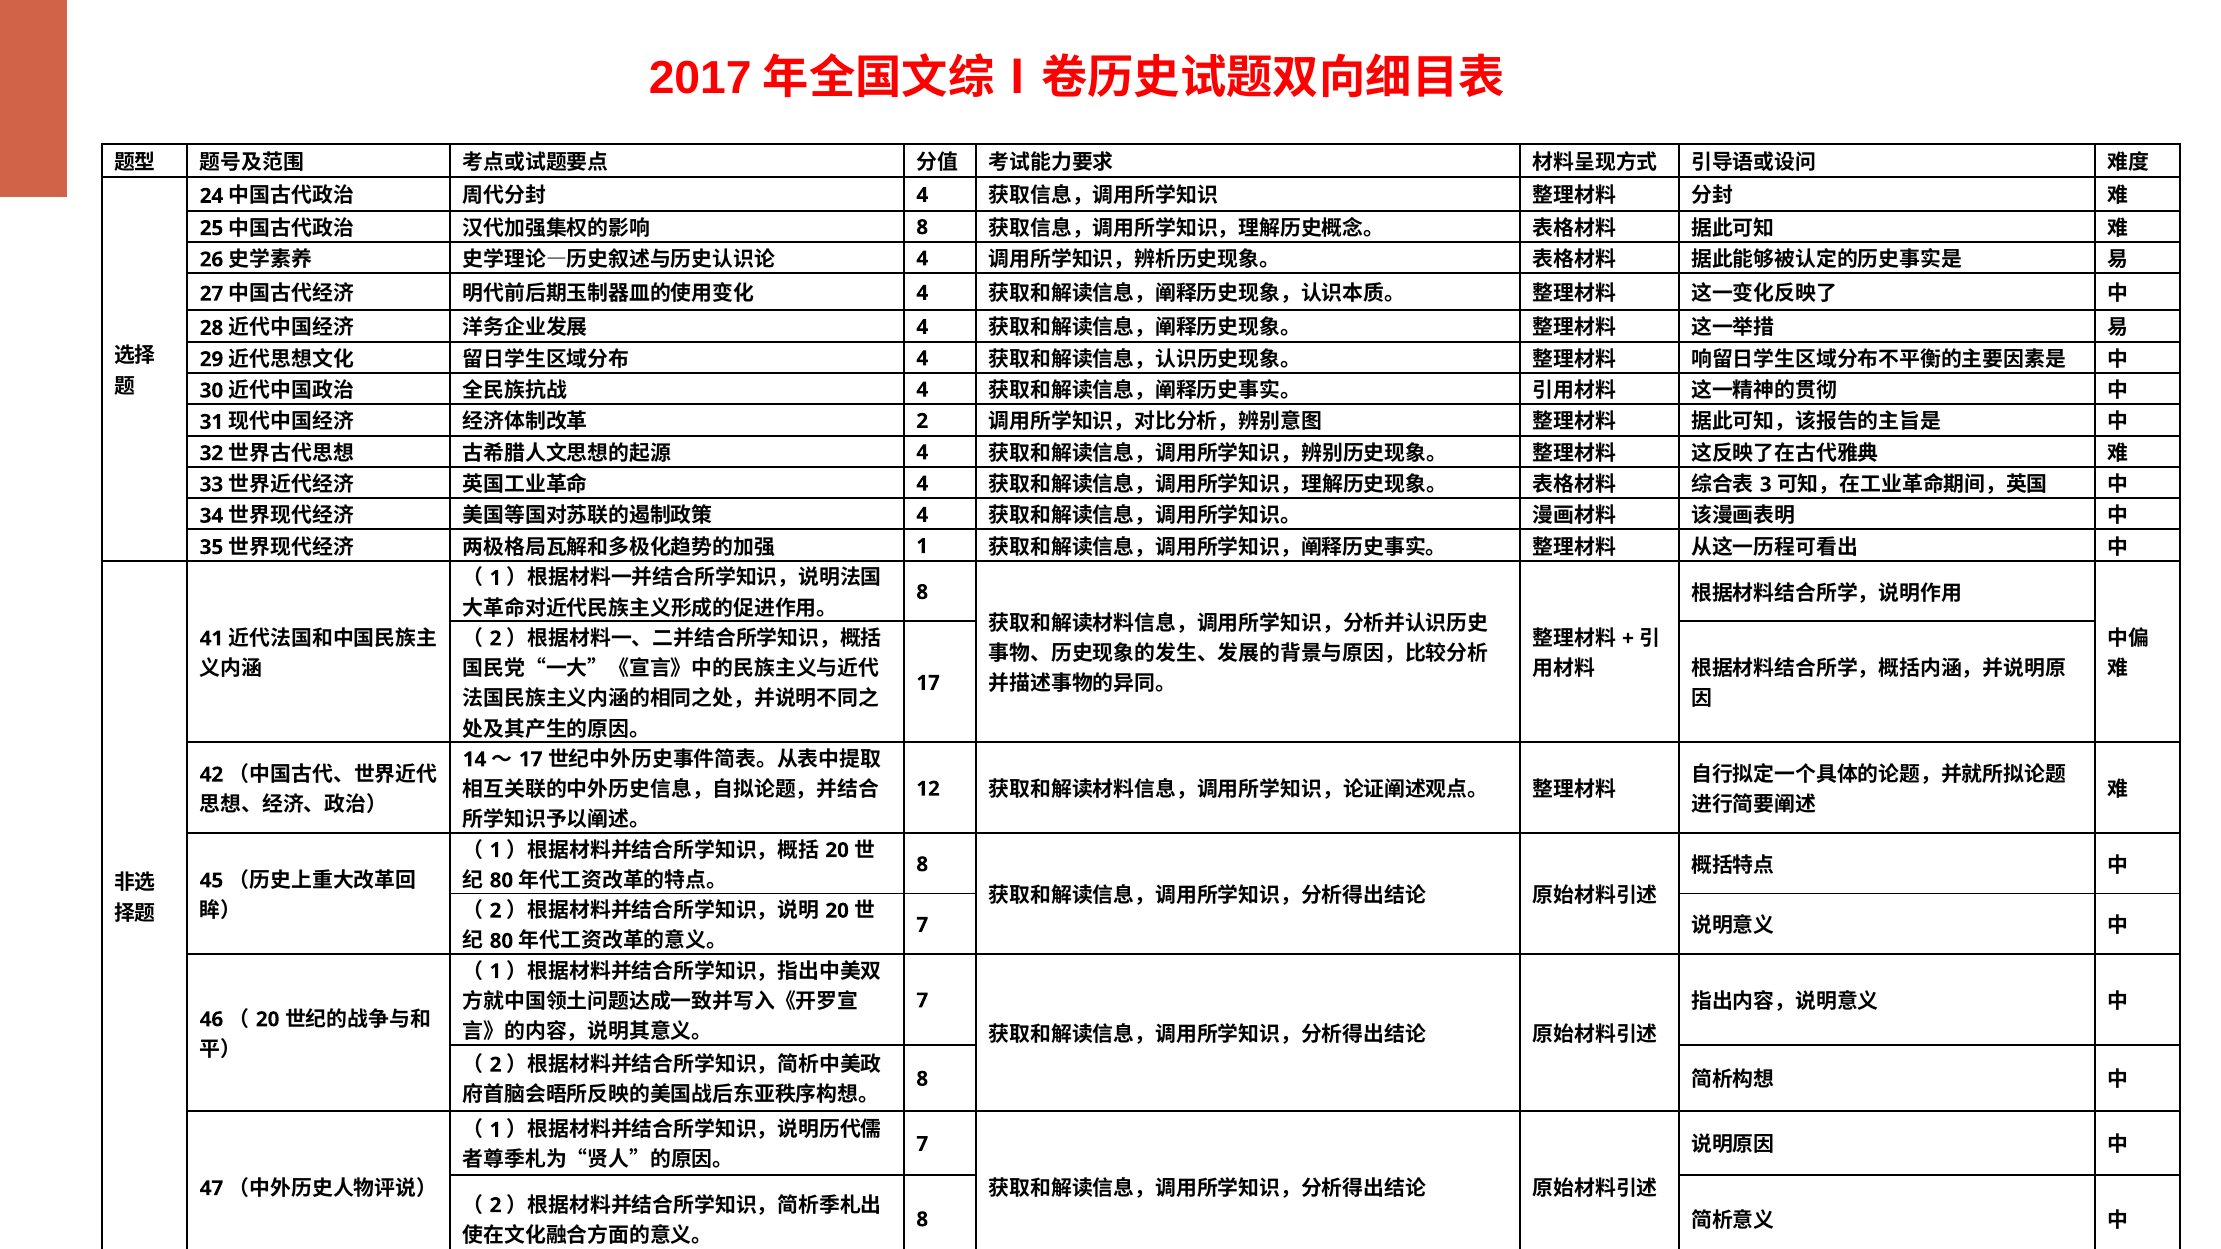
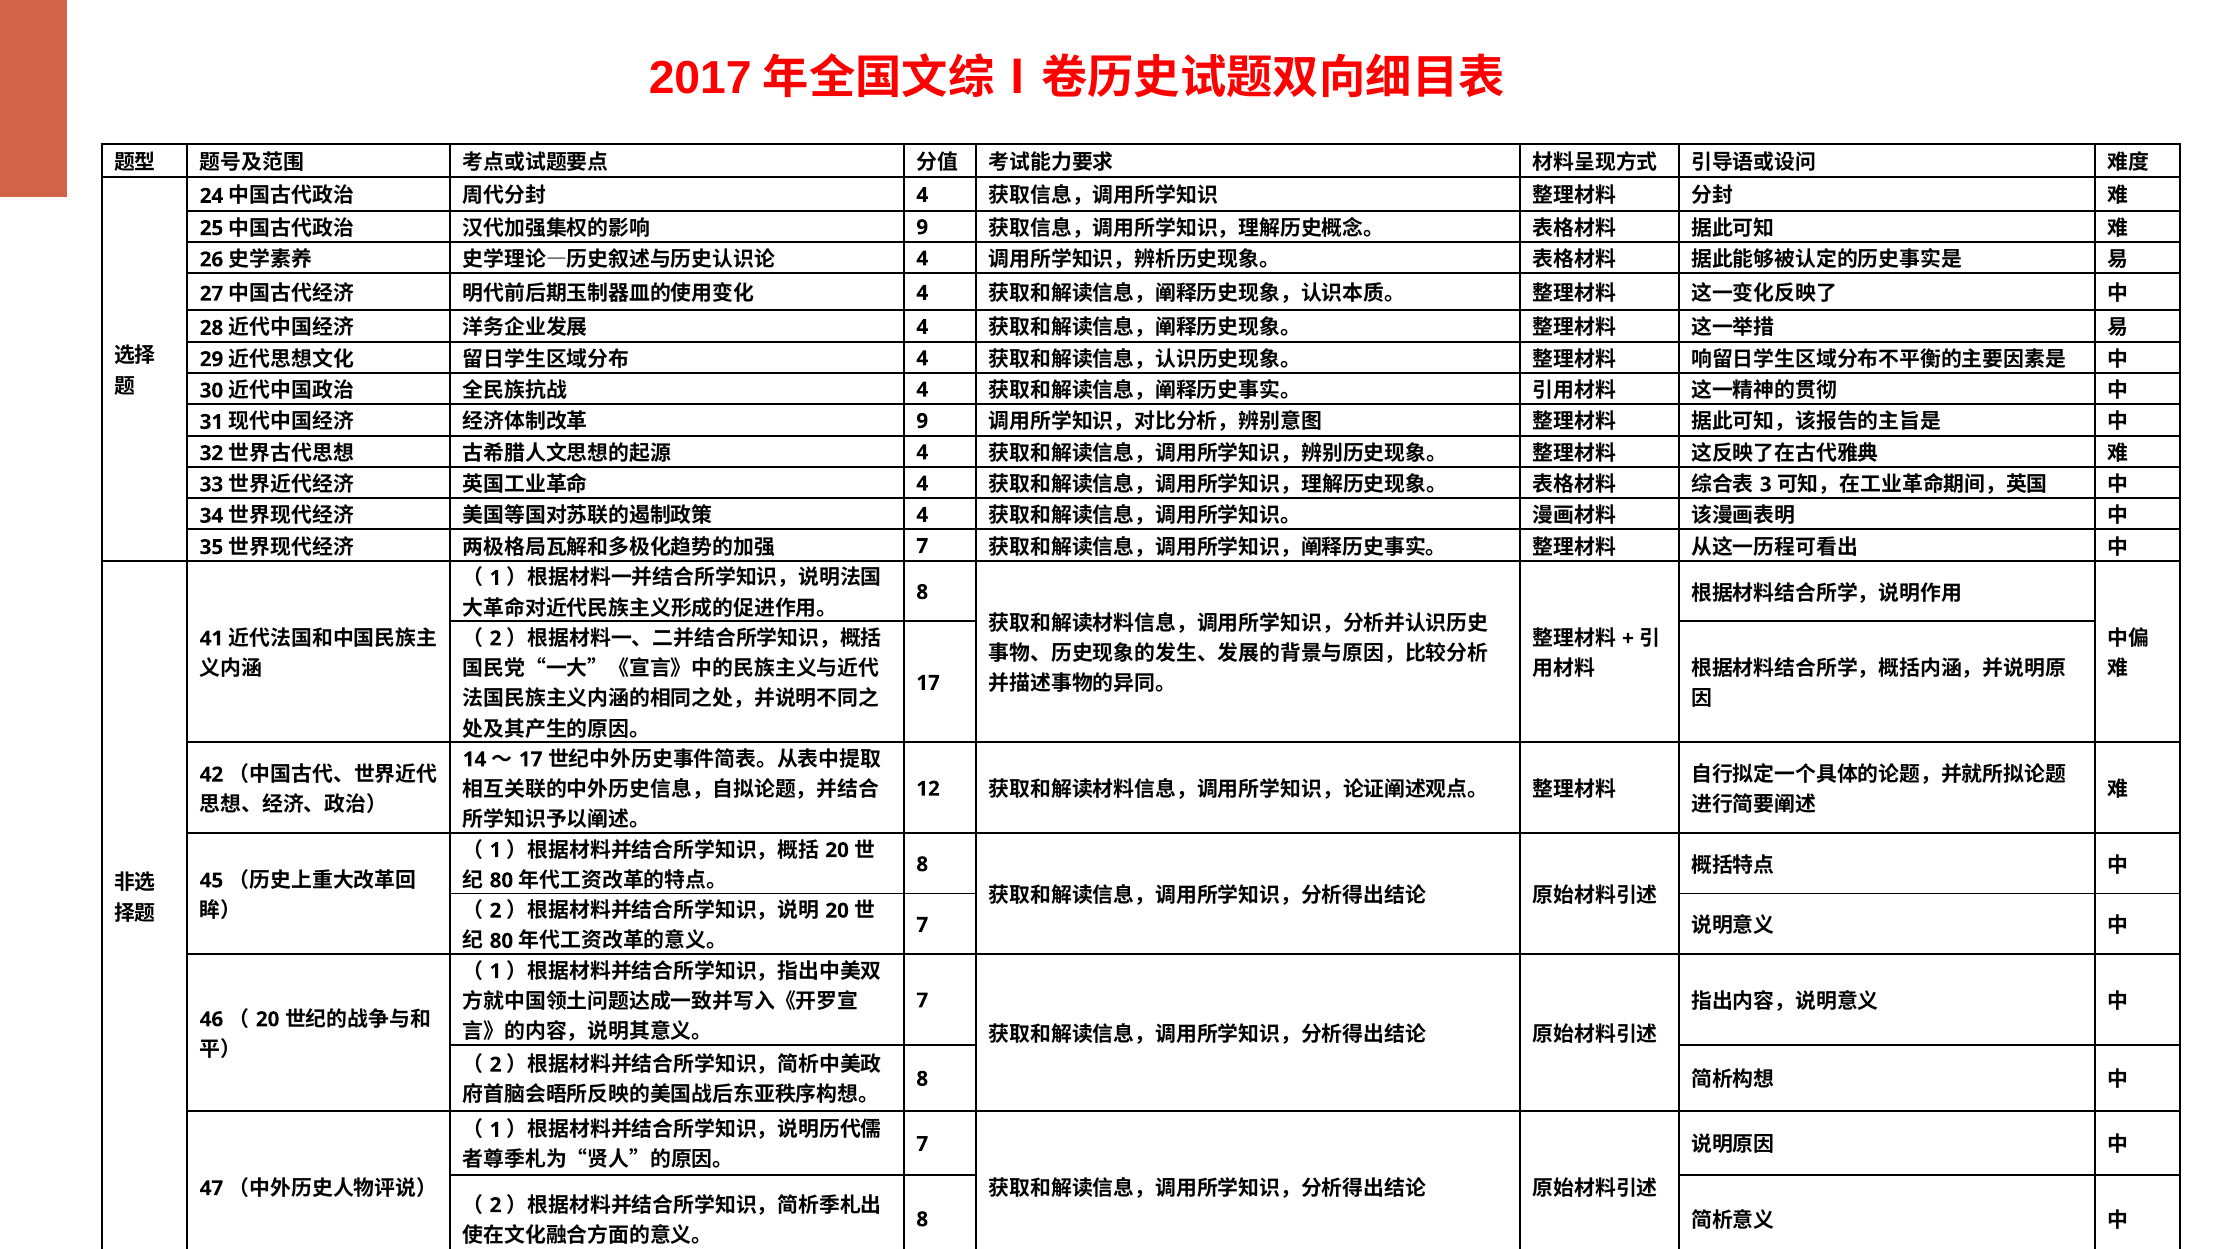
8 at (922, 227): 8 -> 9
2 at (922, 421): 2 -> 9
1 at (922, 546): 1 -> 7
